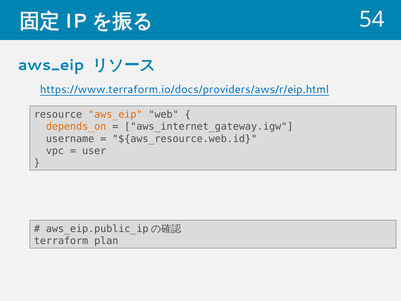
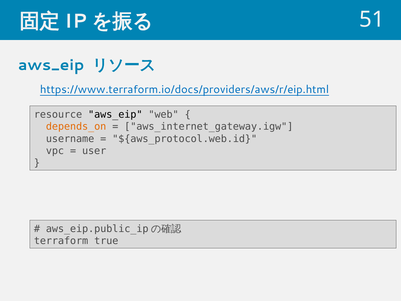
54: 54 -> 51
aws_eip at (115, 115) colour: orange -> black
${aws_resource.web.id: ${aws_resource.web.id -> ${aws_protocol.web.id
plan: plan -> true
